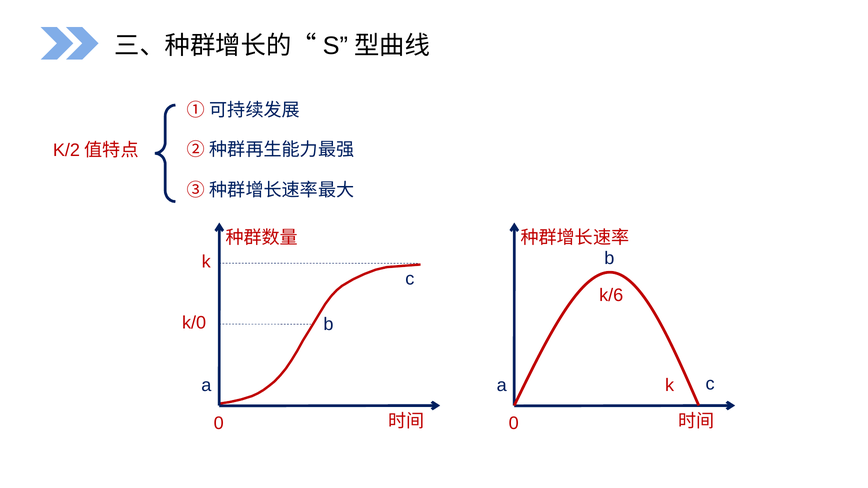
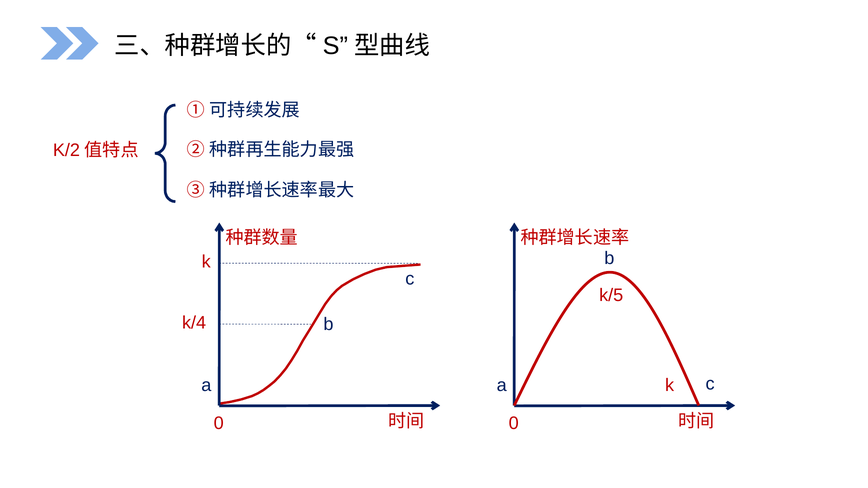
k/6: k/6 -> k/5
k/0: k/0 -> k/4
